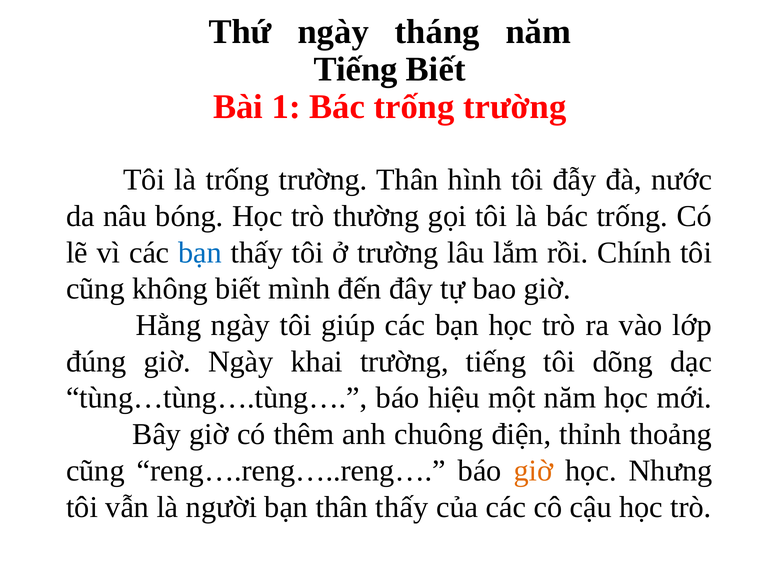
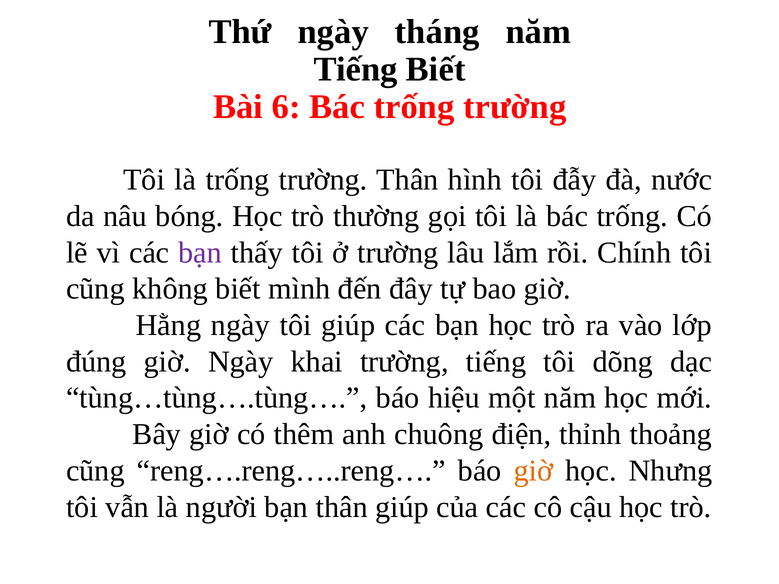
1: 1 -> 6
bạn at (200, 253) colour: blue -> purple
thân thấy: thấy -> giúp
